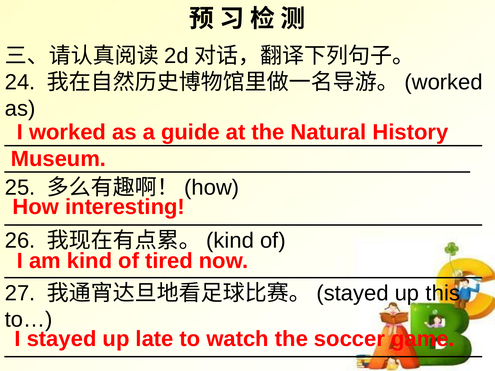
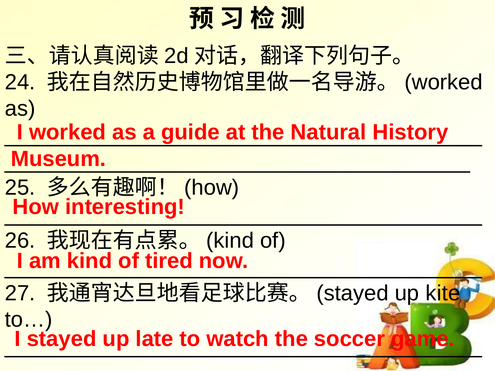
this: this -> kite
